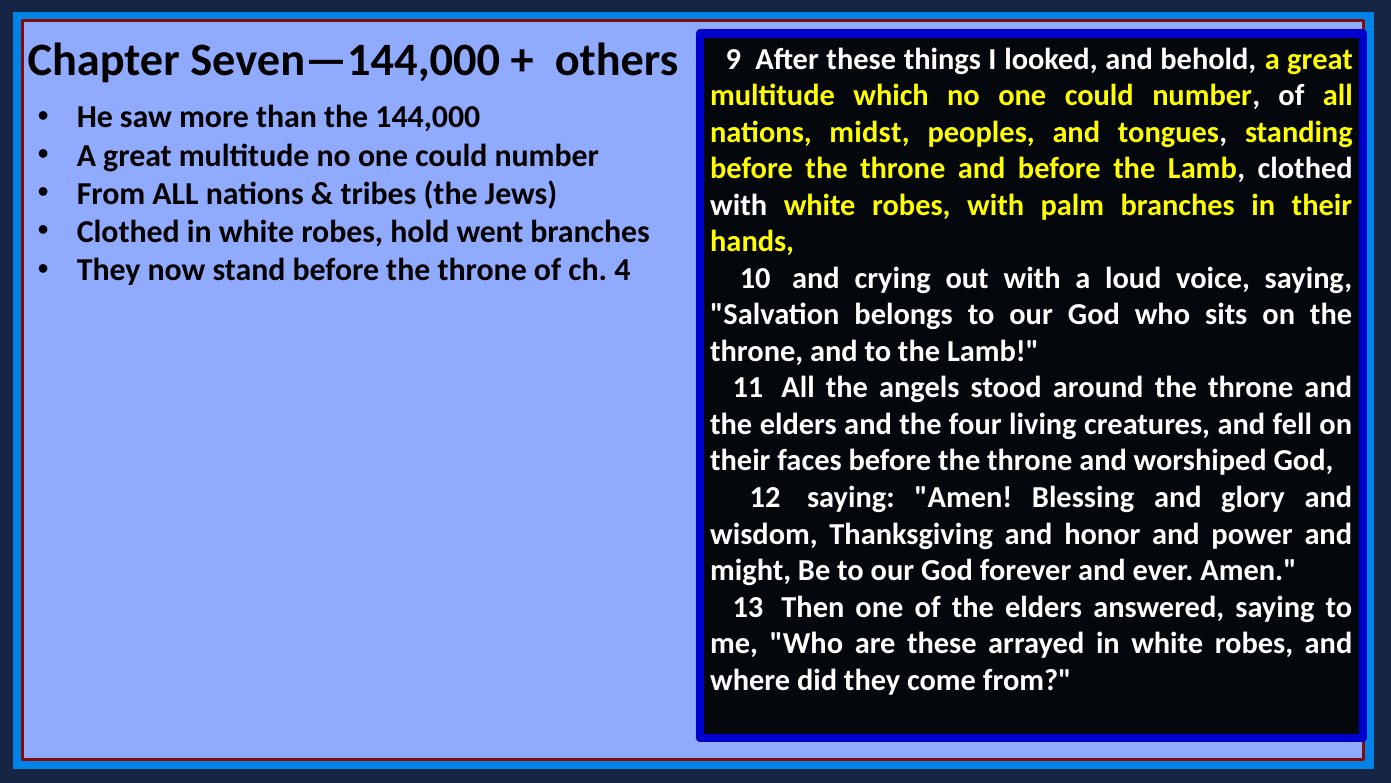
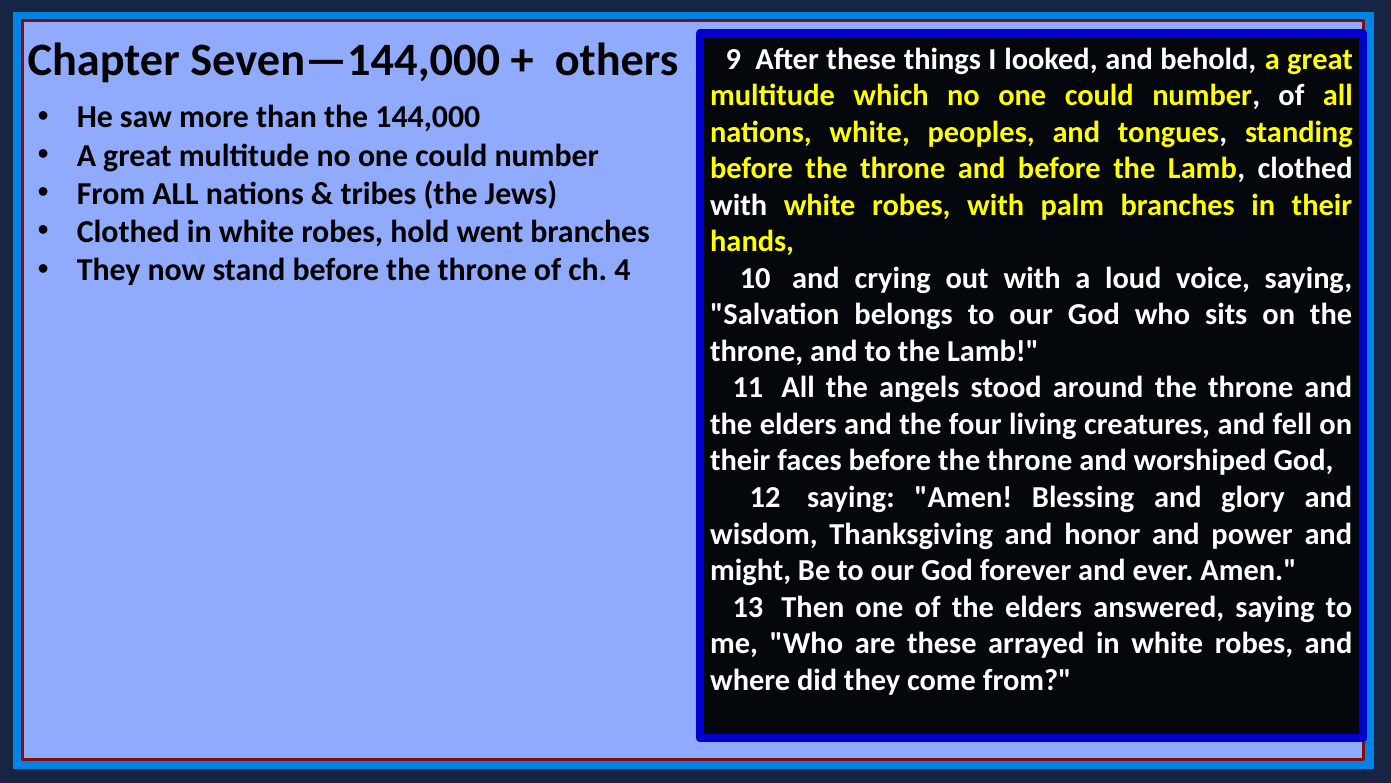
nations midst: midst -> white
